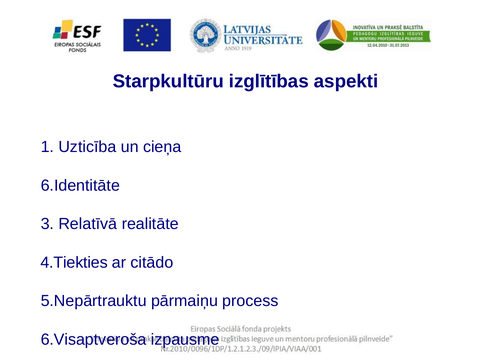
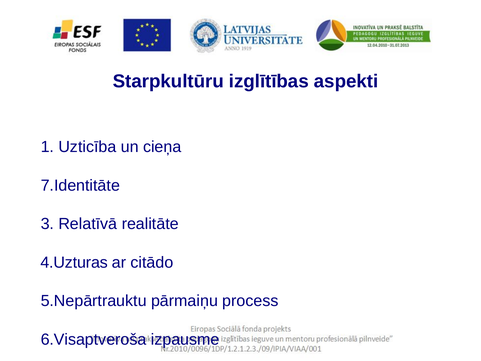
6.Identitāte: 6.Identitāte -> 7.Identitāte
4.Tiekties: 4.Tiekties -> 4.Uzturas
